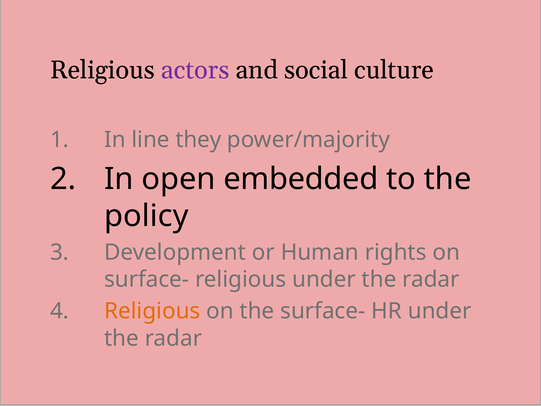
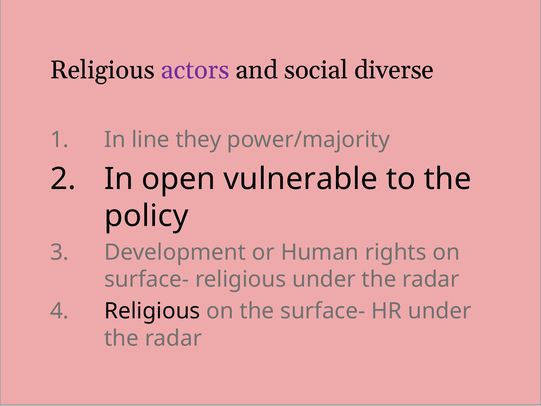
culture: culture -> diverse
embedded: embedded -> vulnerable
Religious at (152, 311) colour: orange -> black
